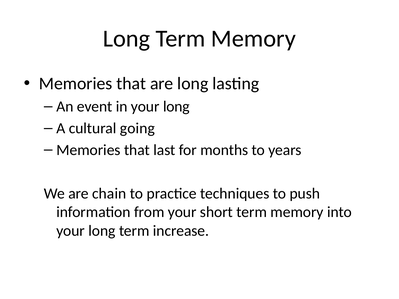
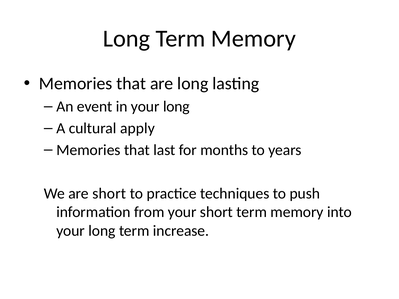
going: going -> apply
are chain: chain -> short
